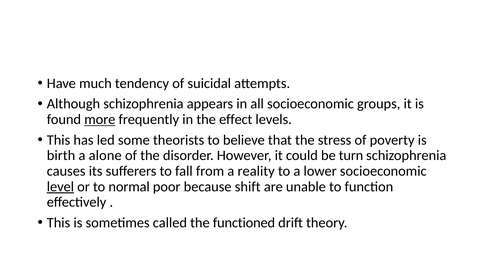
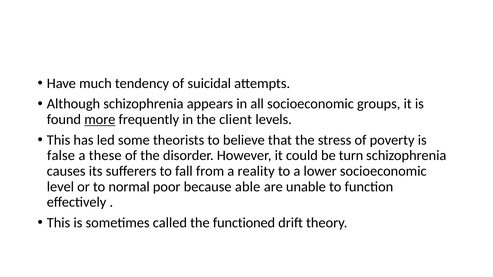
effect: effect -> client
birth: birth -> false
alone: alone -> these
level underline: present -> none
shift: shift -> able
